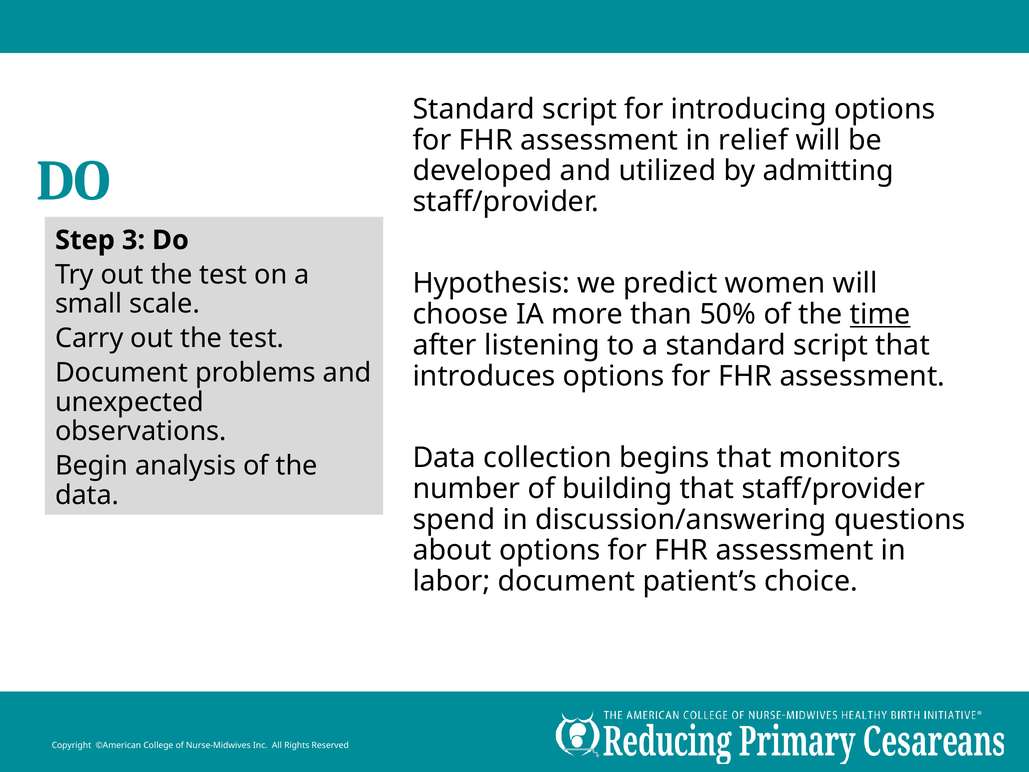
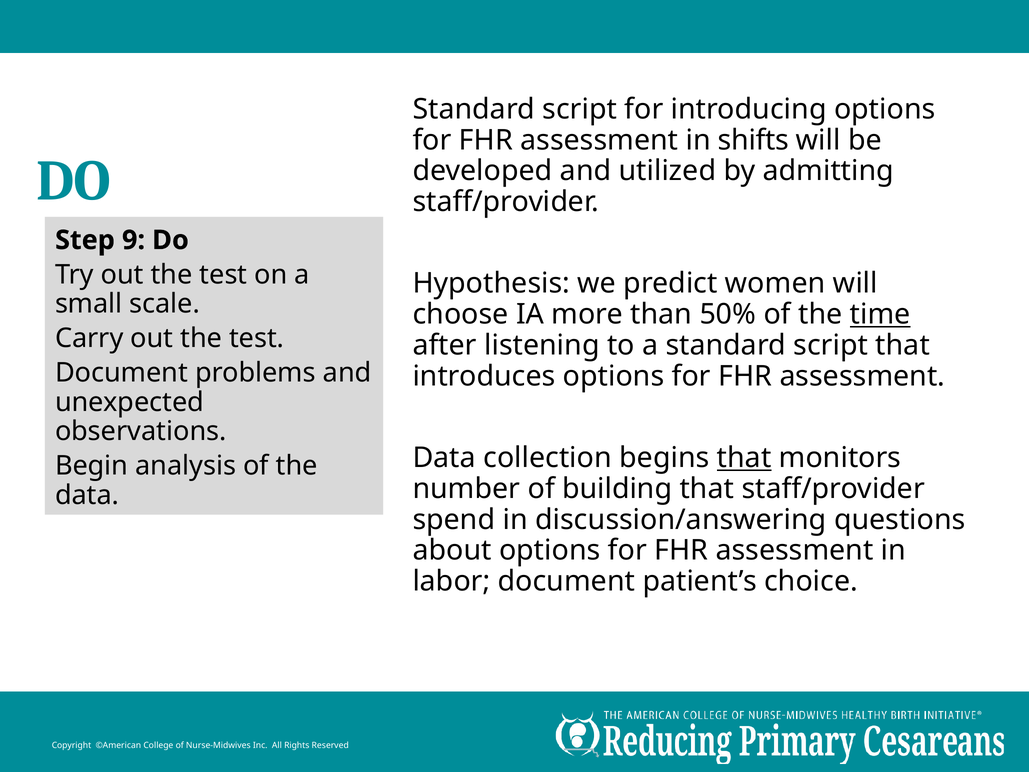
relief: relief -> shifts
3: 3 -> 9
that at (744, 458) underline: none -> present
